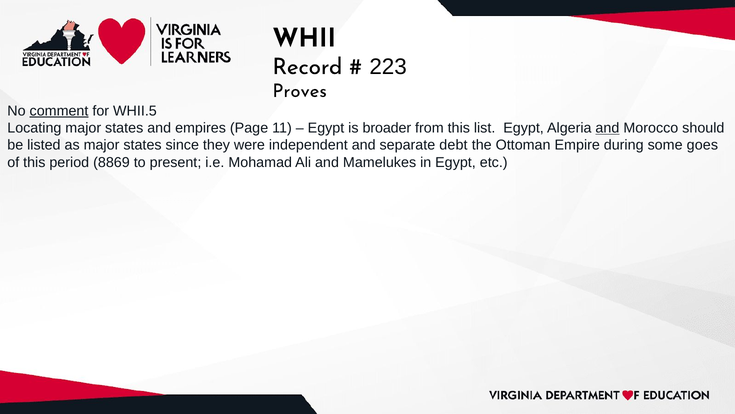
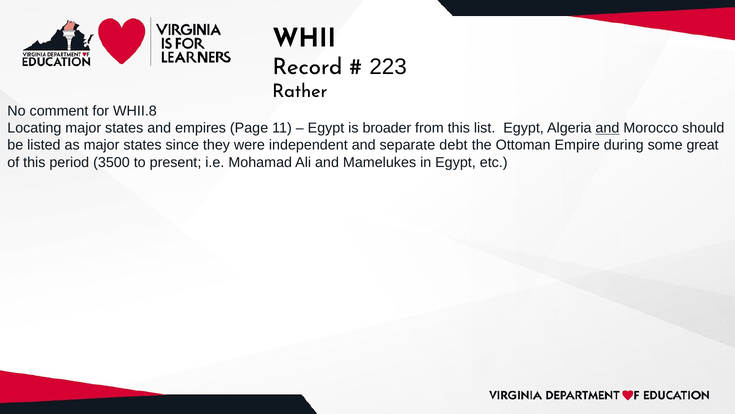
Proves: Proves -> Rather
comment underline: present -> none
WHII.5: WHII.5 -> WHII.8
goes: goes -> great
8869: 8869 -> 3500
